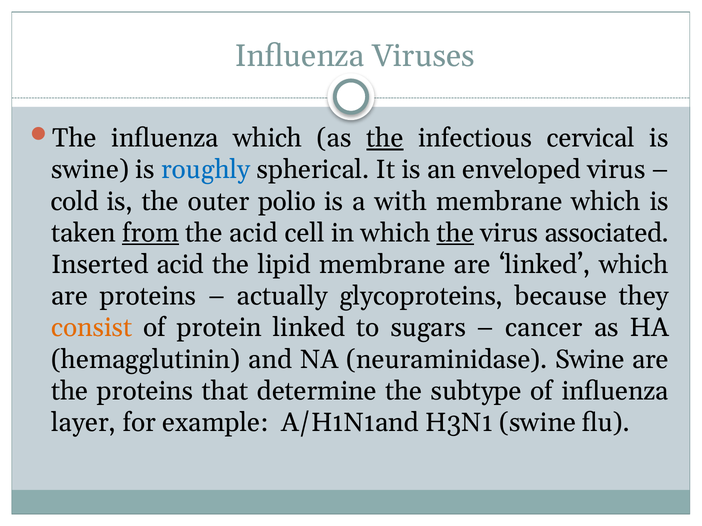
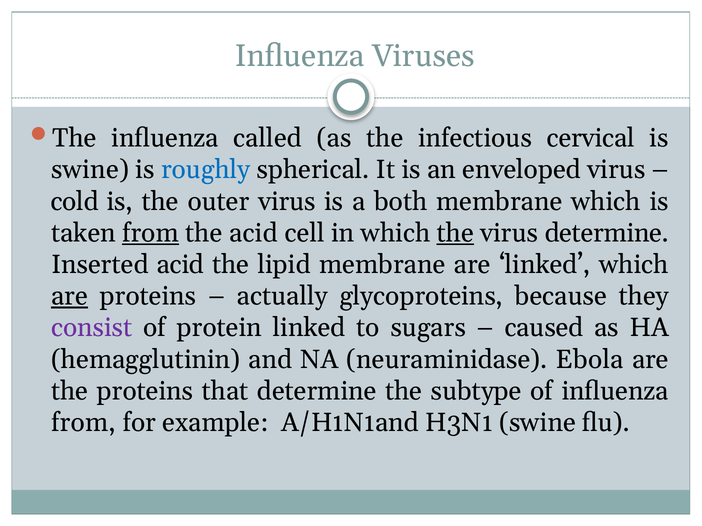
influenza which: which -> called
the at (385, 138) underline: present -> none
outer polio: polio -> virus
with: with -> both
virus associated: associated -> determine
are at (69, 296) underline: none -> present
consist colour: orange -> purple
cancer: cancer -> caused
neuraminidase Swine: Swine -> Ebola
layer at (84, 423): layer -> from
